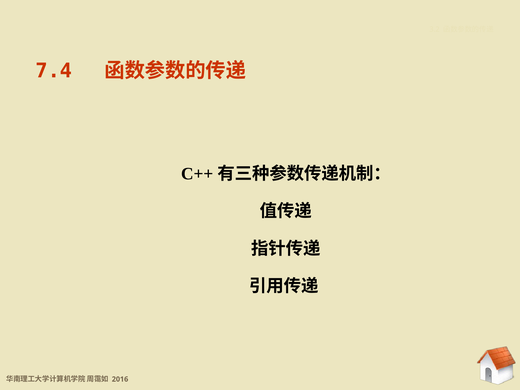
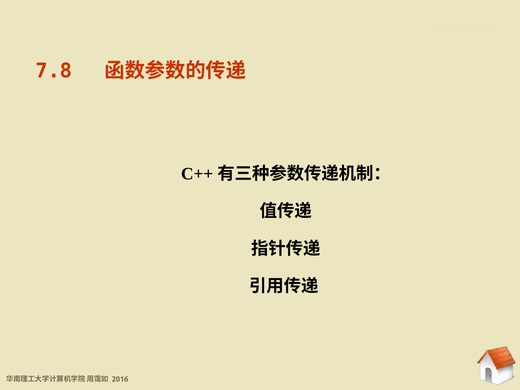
7.4: 7.4 -> 7.8
